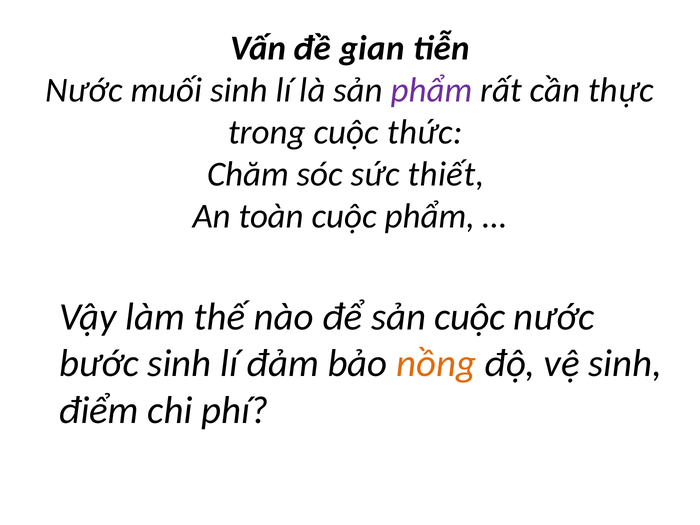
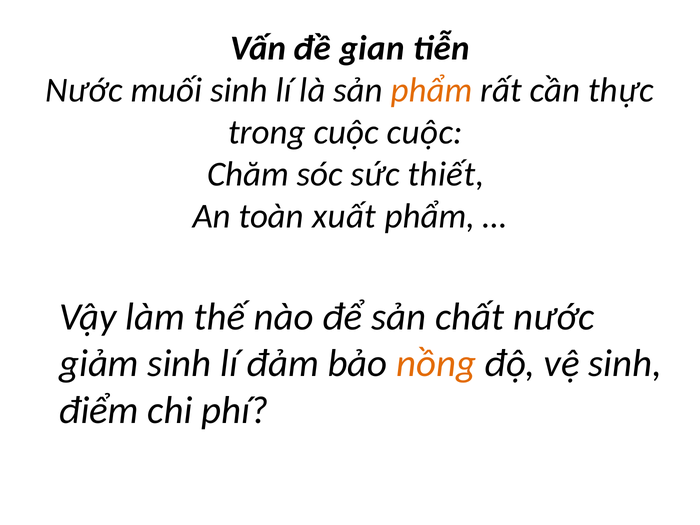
phẩm at (432, 90) colour: purple -> orange
cuộc thức: thức -> cuộc
toàn cuộc: cuộc -> xuất
sản cuộc: cuộc -> chất
bước: bước -> giảm
